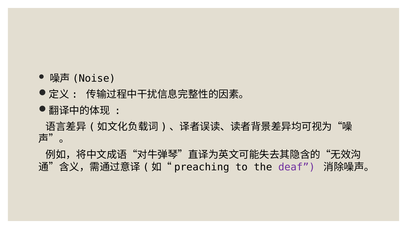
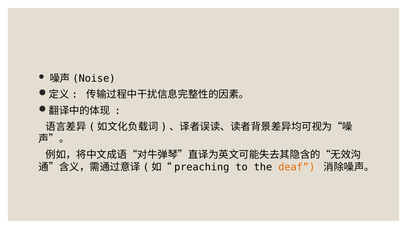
deaf colour: purple -> orange
